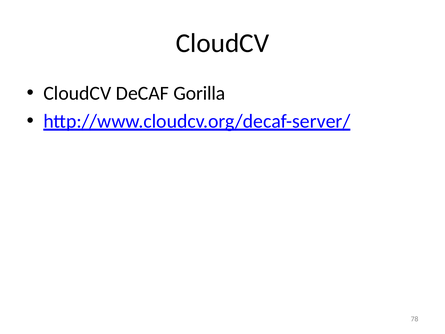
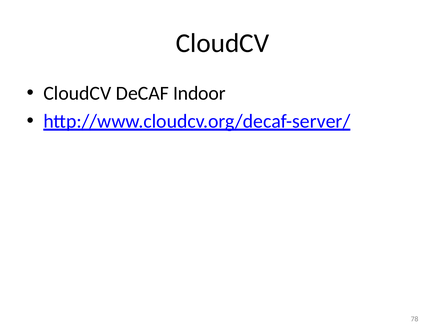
Gorilla: Gorilla -> Indoor
